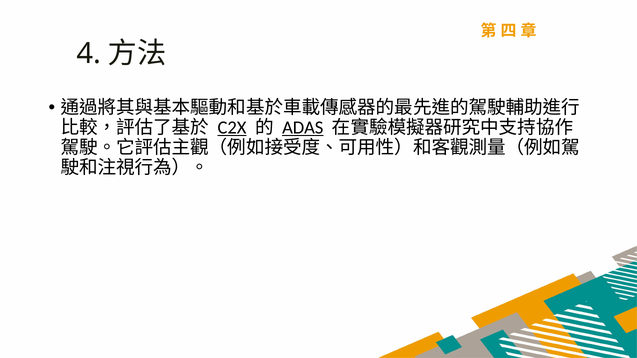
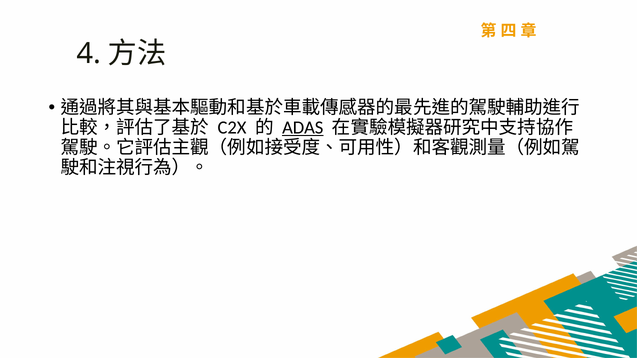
C2X underline: present -> none
